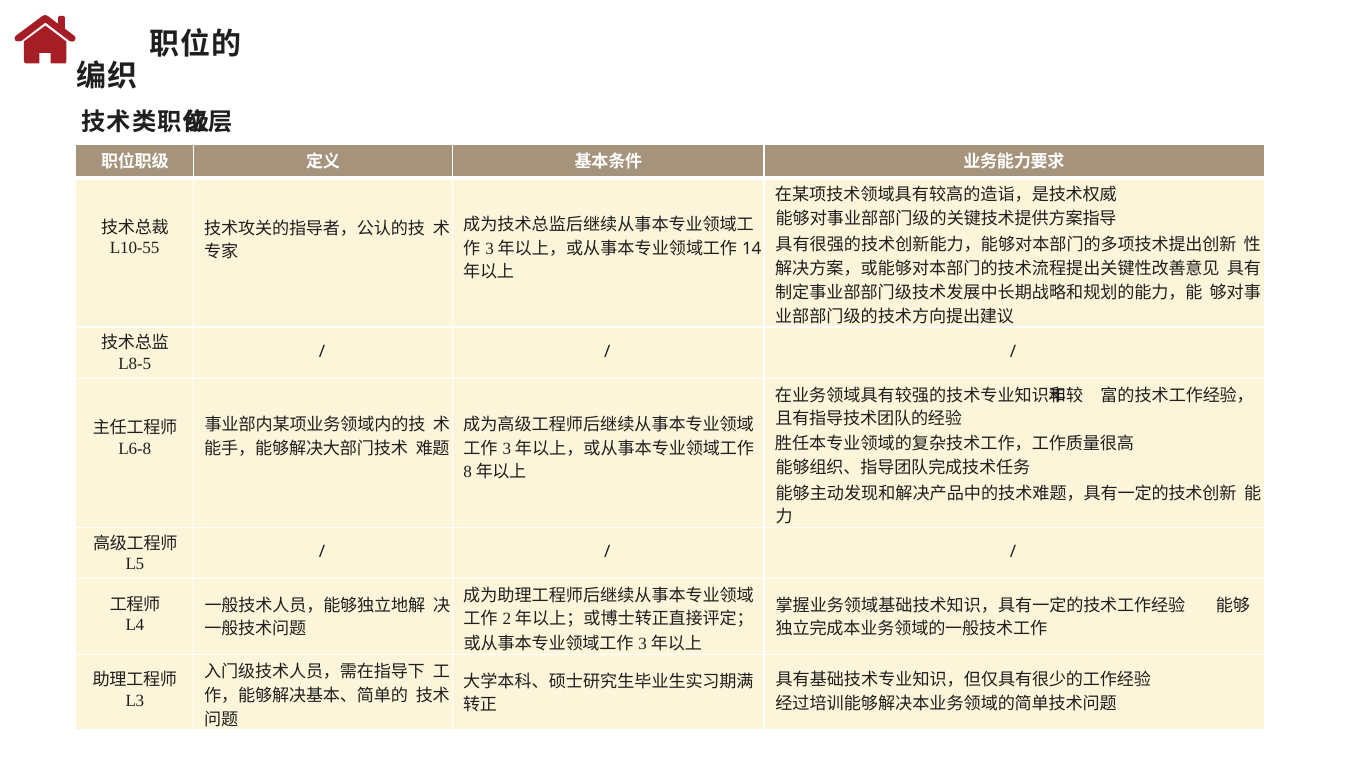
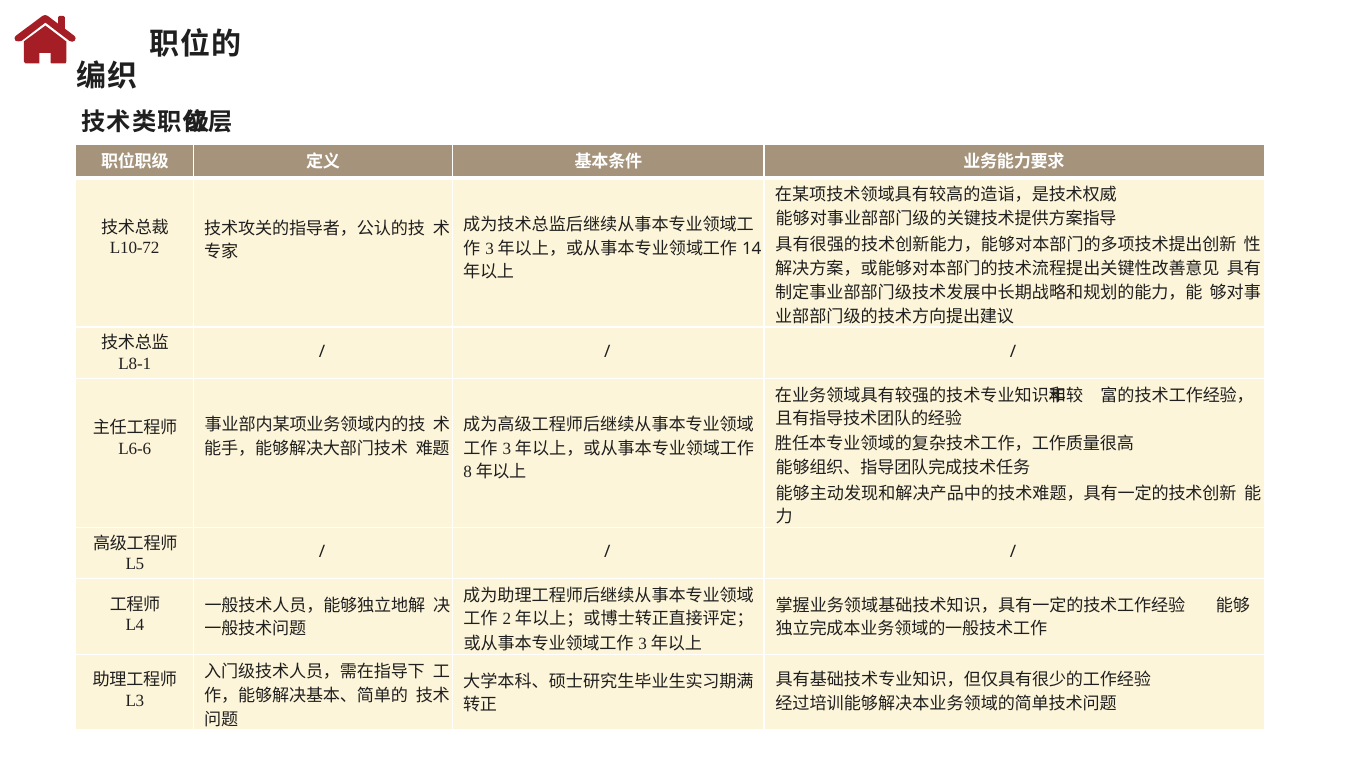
L10-55: L10-55 -> L10-72
L8-5: L8-5 -> L8-1
L6-8: L6-8 -> L6-6
